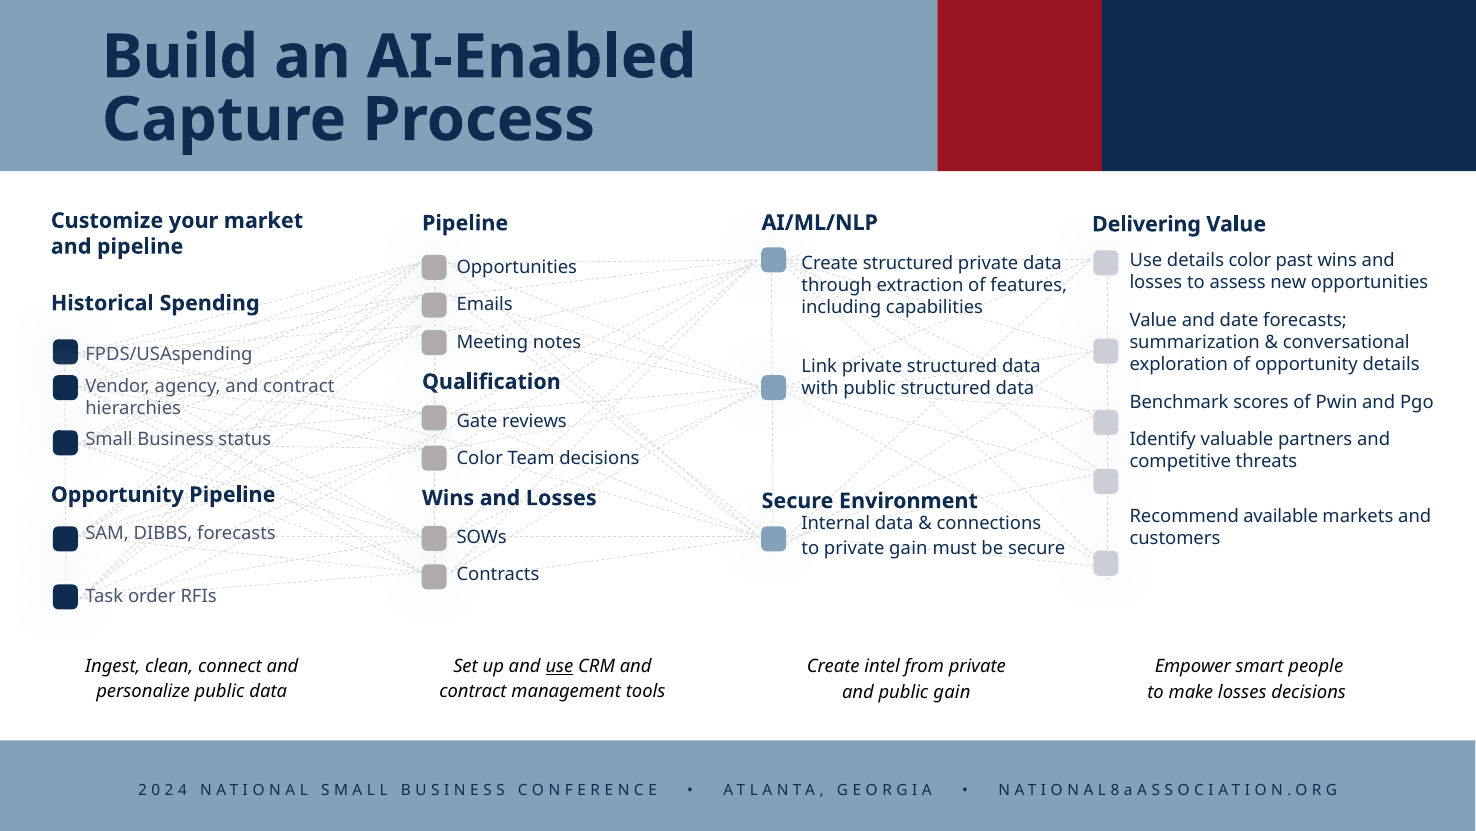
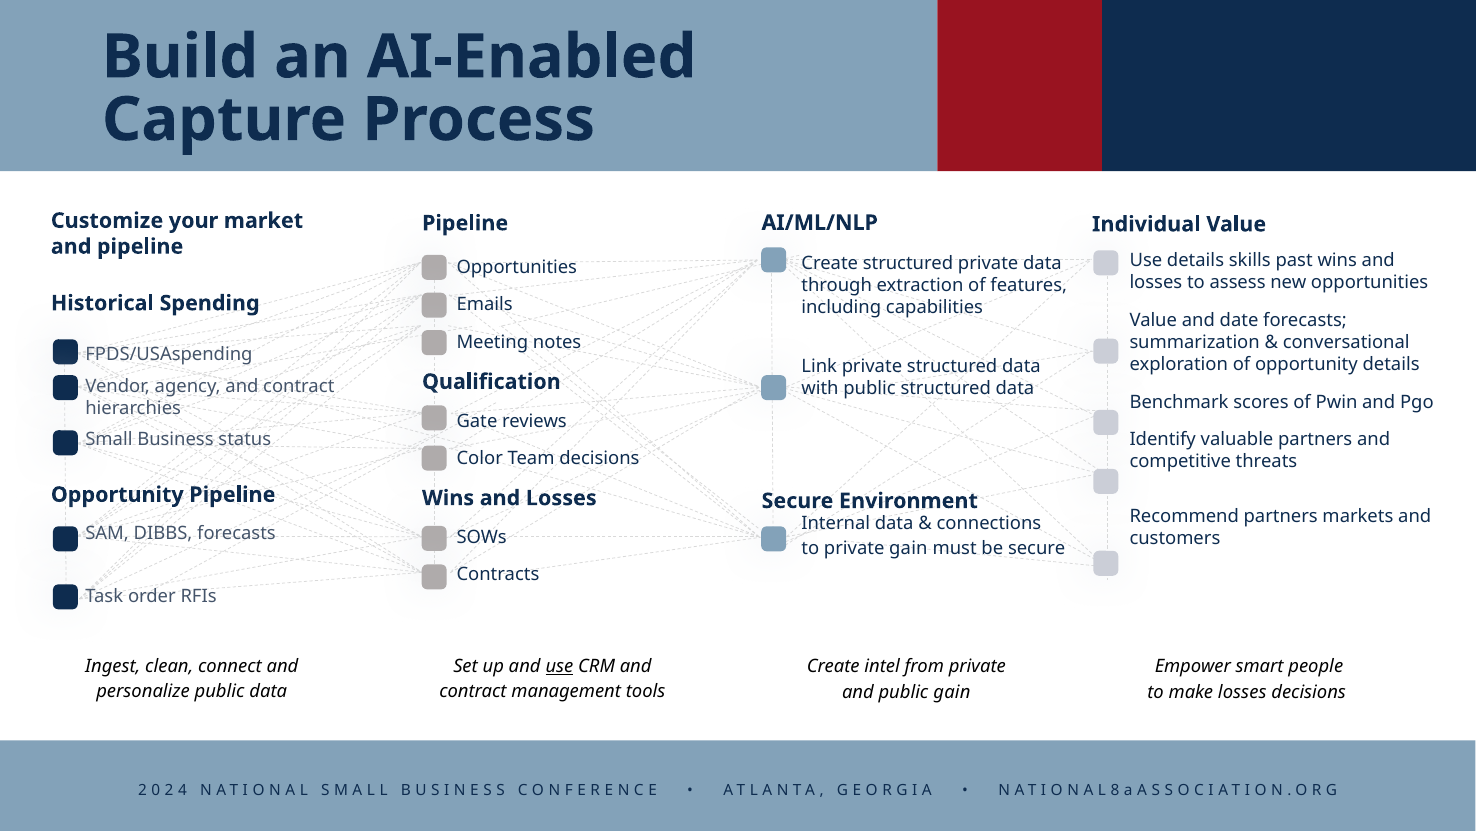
Delivering: Delivering -> Individual
details color: color -> skills
available at (1281, 516): available -> partners
